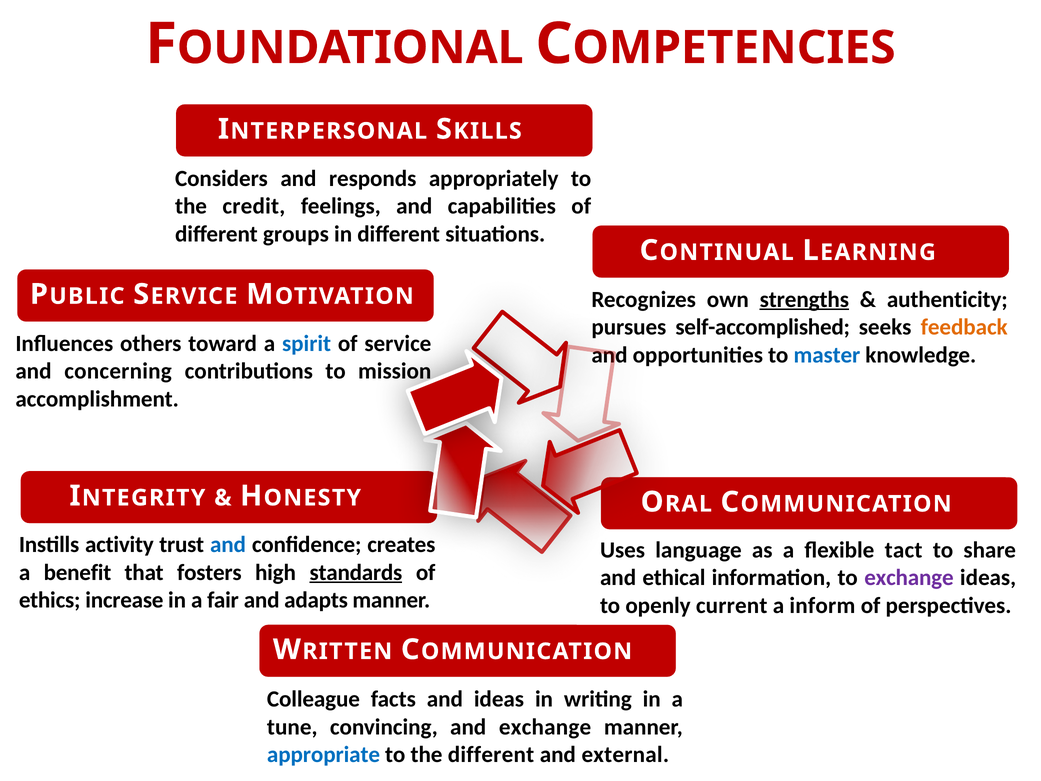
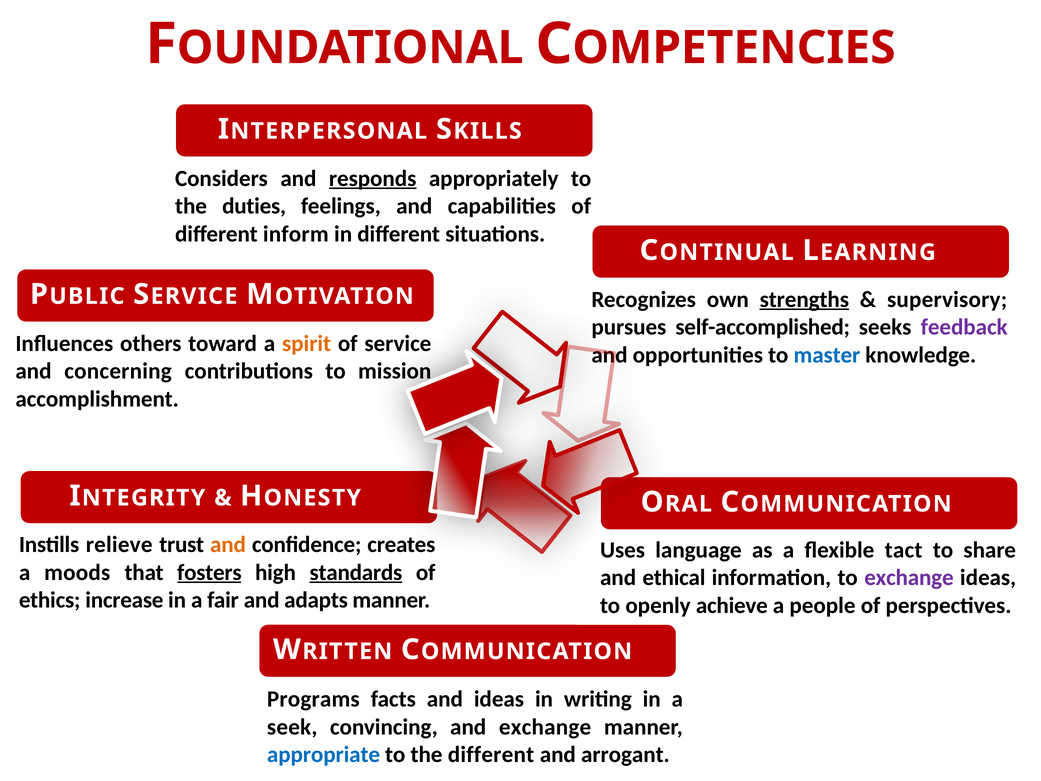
responds underline: none -> present
credit: credit -> duties
groups: groups -> inform
authenticity: authenticity -> supervisory
feedback colour: orange -> purple
spirit colour: blue -> orange
activity: activity -> relieve
and at (228, 545) colour: blue -> orange
benefit: benefit -> moods
fosters underline: none -> present
current: current -> achieve
inform: inform -> people
Colleague: Colleague -> Programs
tune: tune -> seek
external: external -> arrogant
